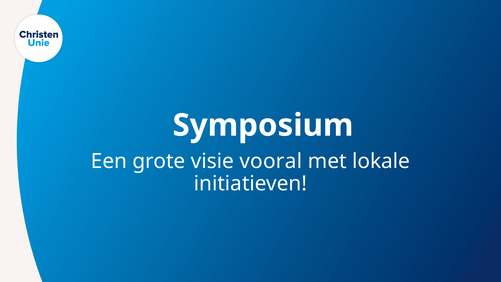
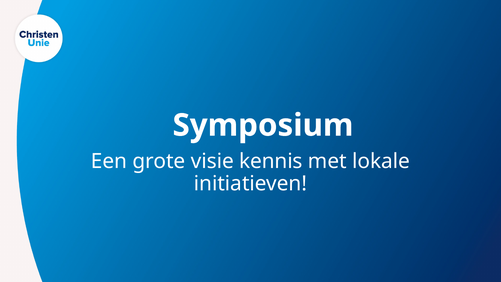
vooral: vooral -> kennis
